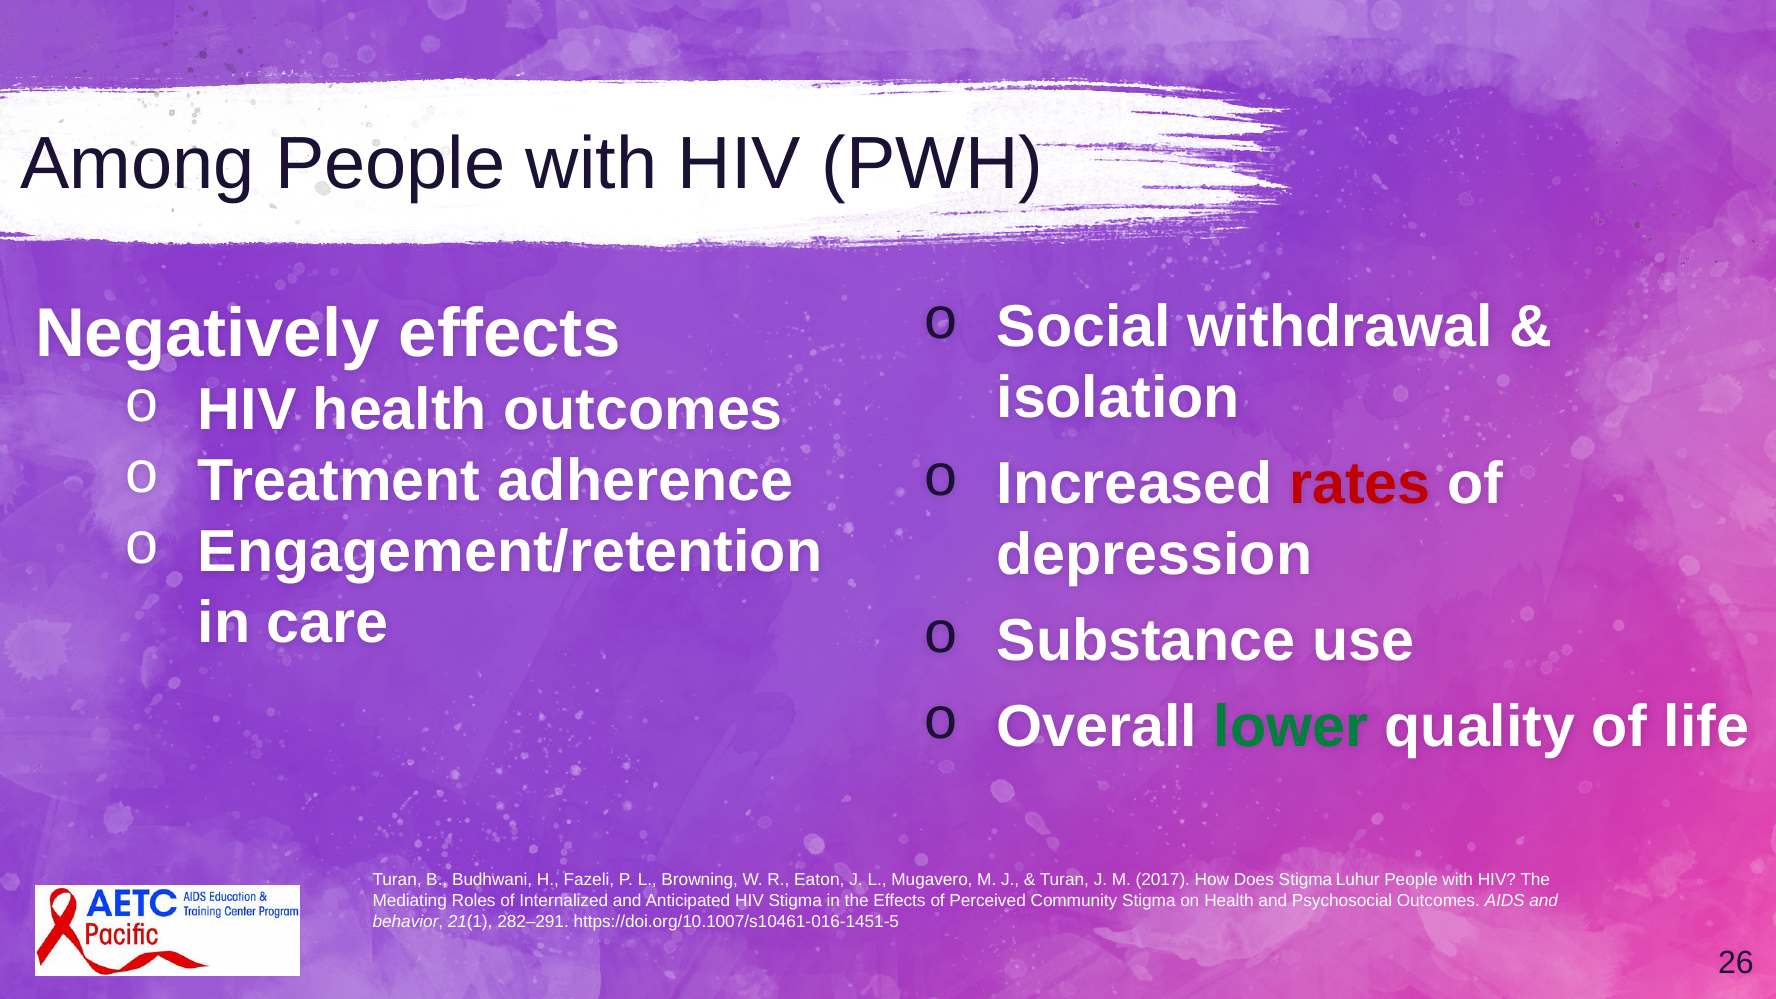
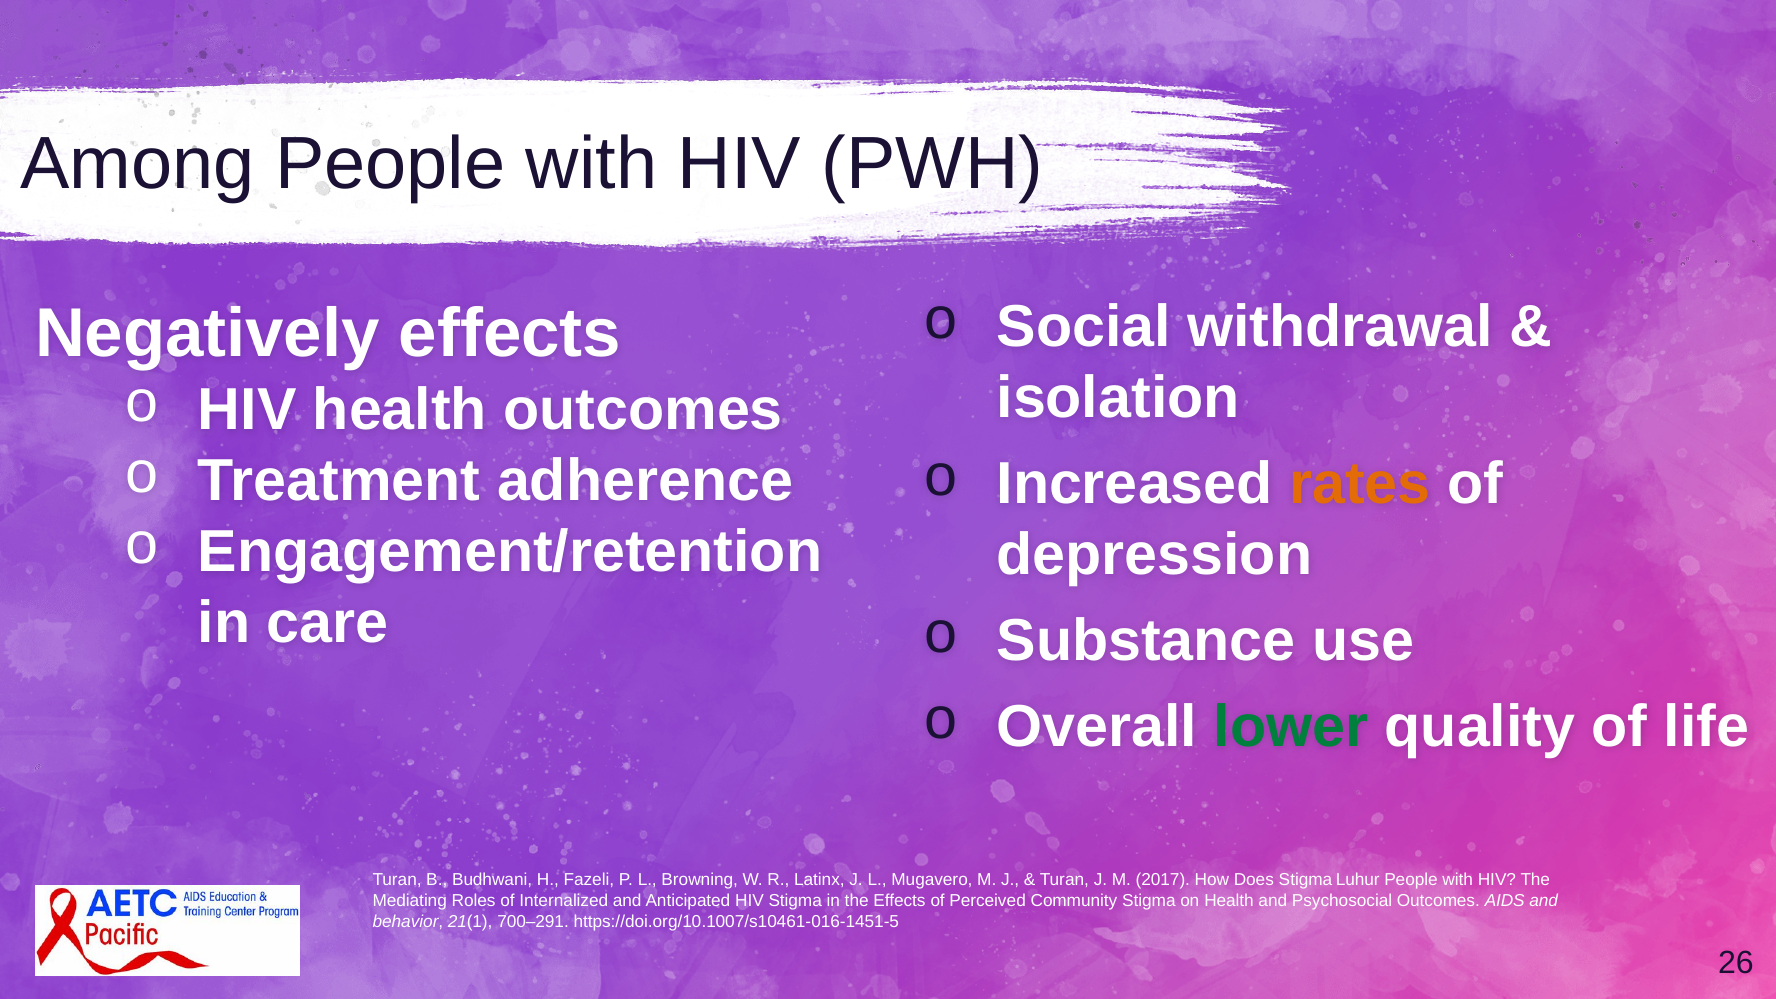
rates colour: red -> orange
Eaton: Eaton -> Latinx
282–291: 282–291 -> 700–291
